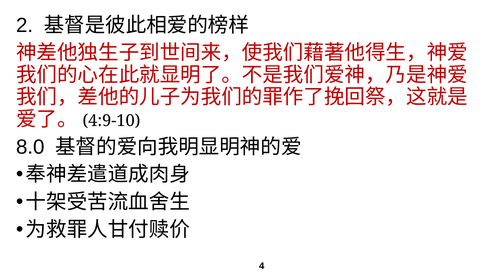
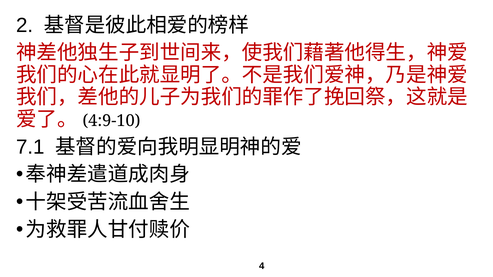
8.0: 8.0 -> 7.1
